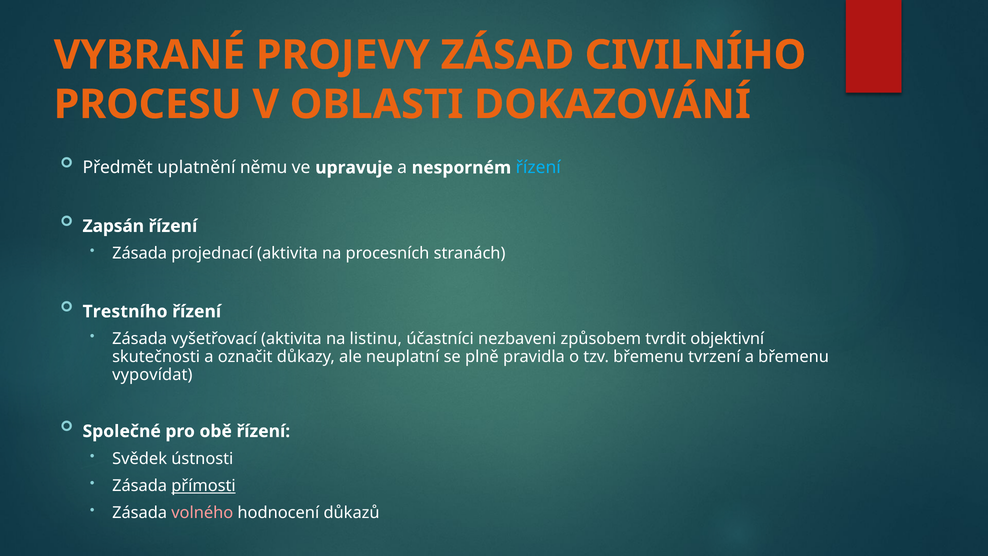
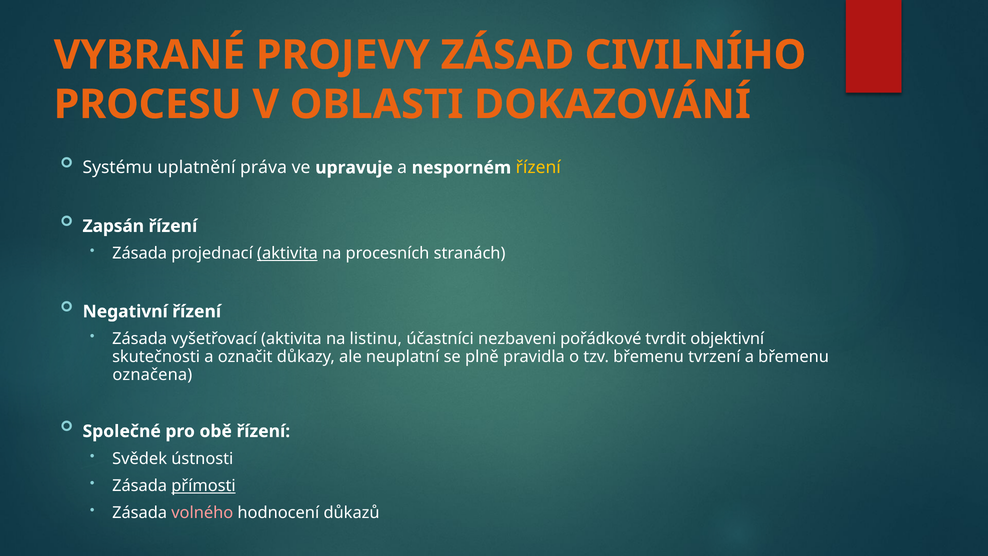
Předmět: Předmět -> Systému
němu: němu -> práva
řízení at (538, 168) colour: light blue -> yellow
aktivita at (287, 253) underline: none -> present
Trestního: Trestního -> Negativní
způsobem: způsobem -> pořádkové
vypovídat: vypovídat -> označena
